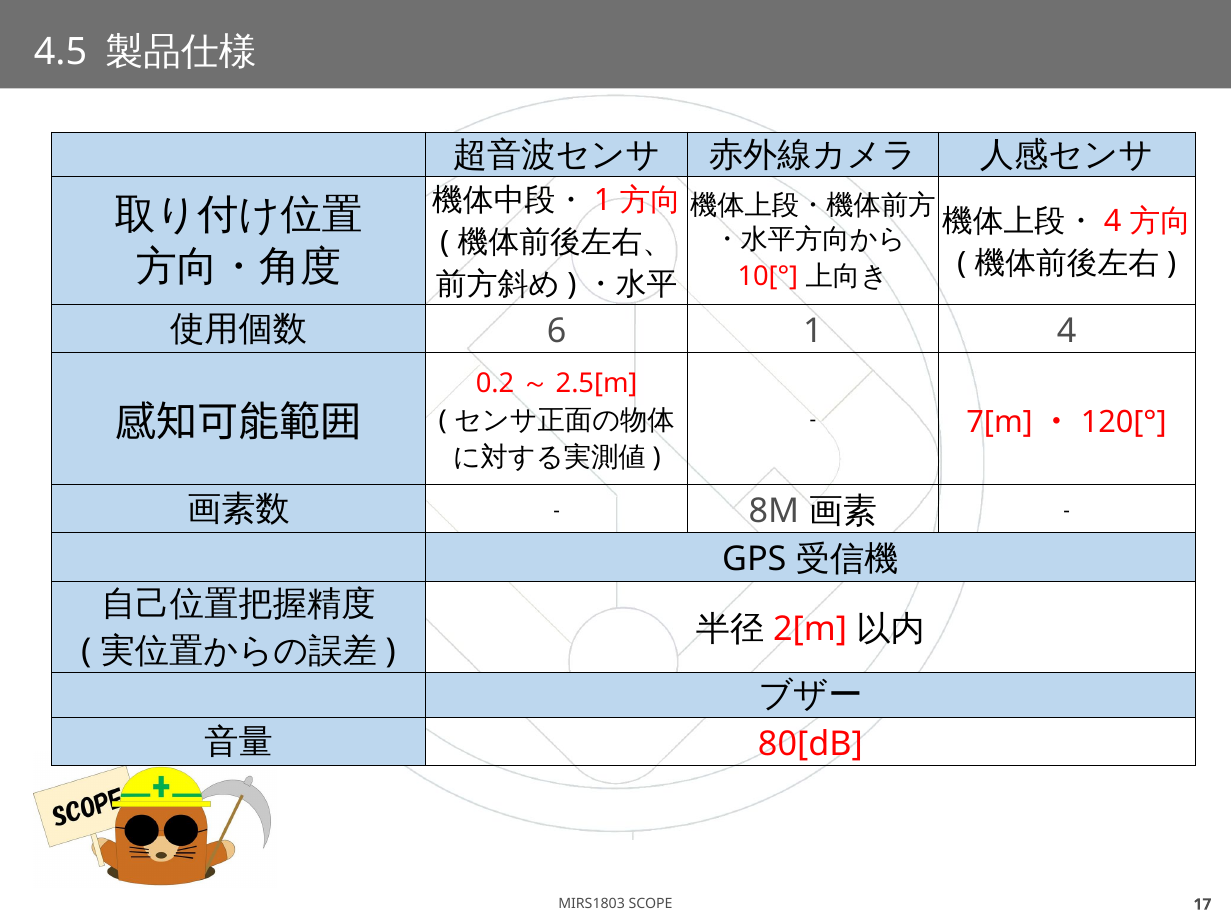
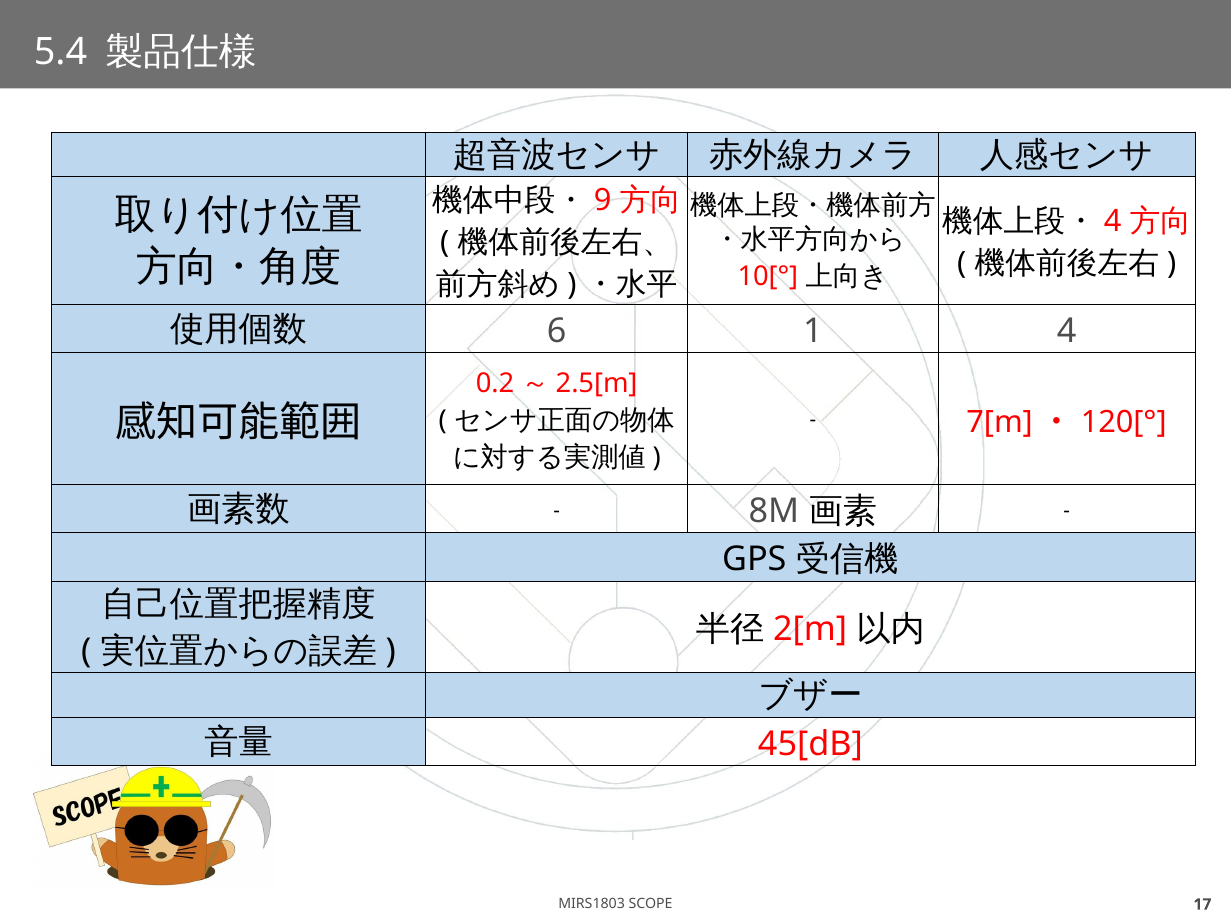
4.5: 4.5 -> 5.4
1 at (603, 201): 1 -> 9
80[dB: 80[dB -> 45[dB
